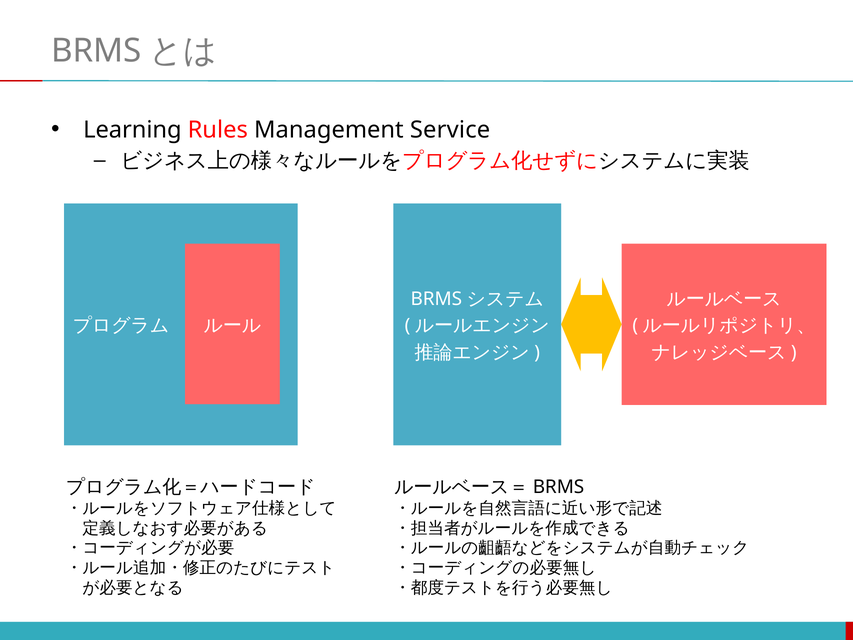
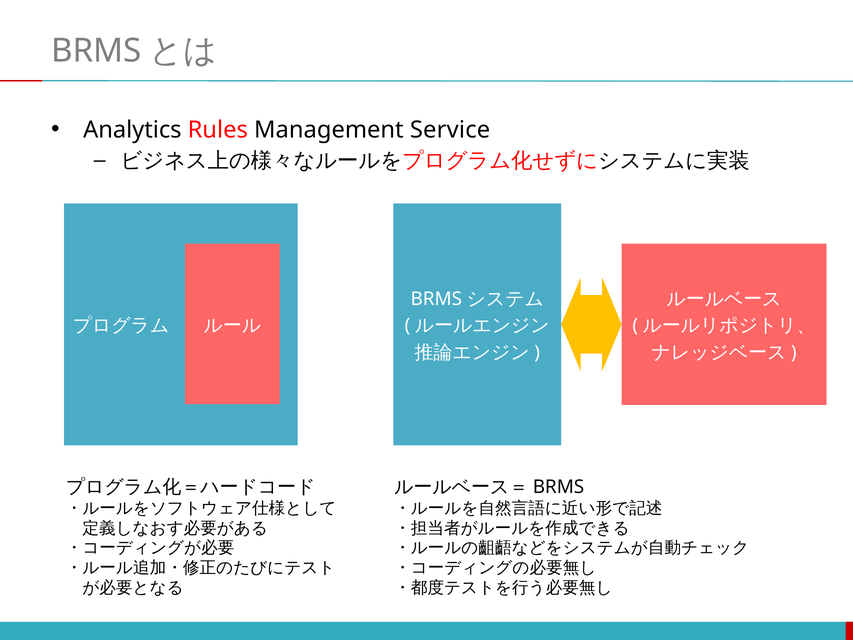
Learning: Learning -> Analytics
